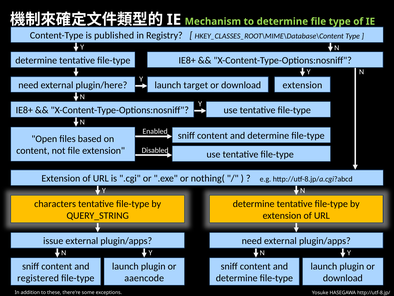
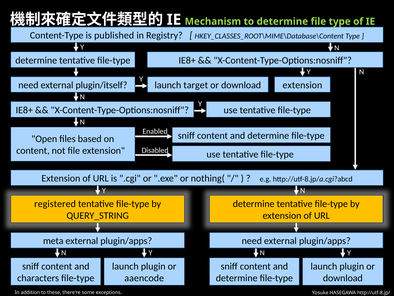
plugin/here: plugin/here -> plugin/itself
characters: characters -> registered
issue: issue -> meta
registered: registered -> characters
